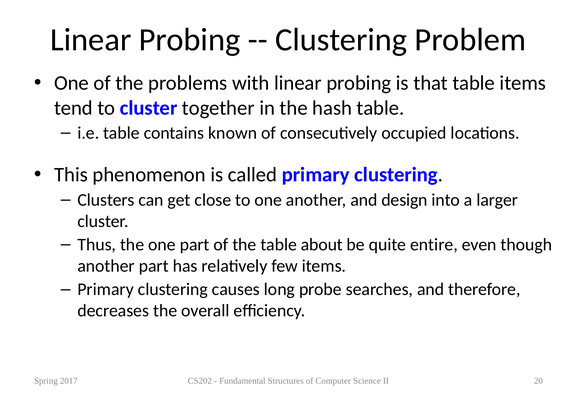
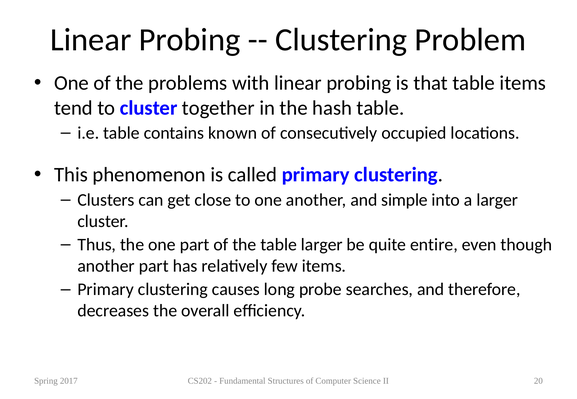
design: design -> simple
table about: about -> larger
